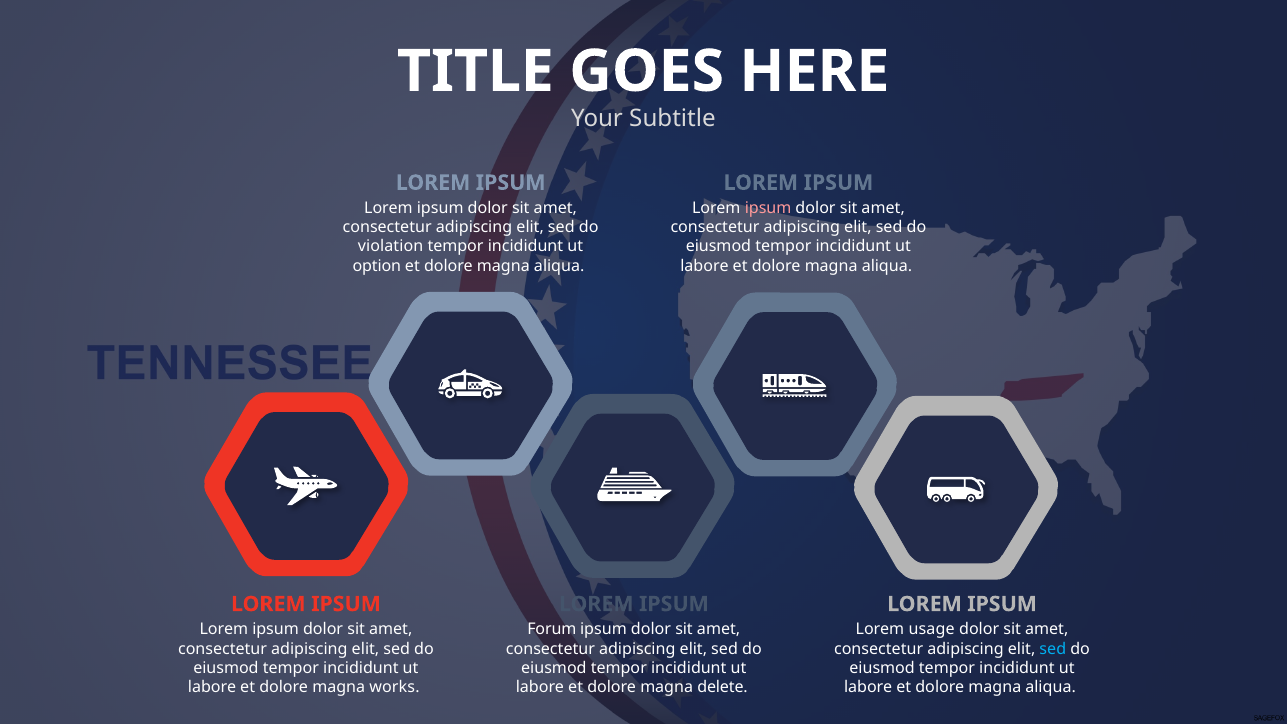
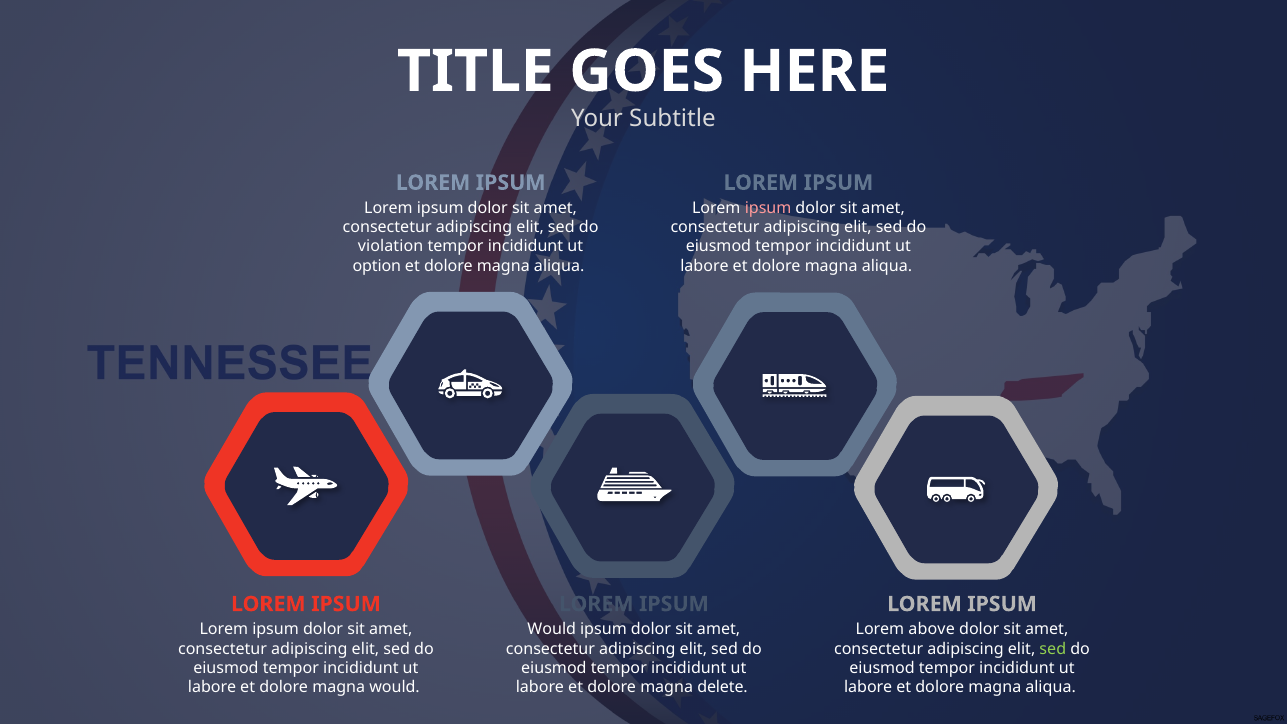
Forum at (552, 629): Forum -> Would
usage: usage -> above
sed at (1053, 649) colour: light blue -> light green
magna works: works -> would
